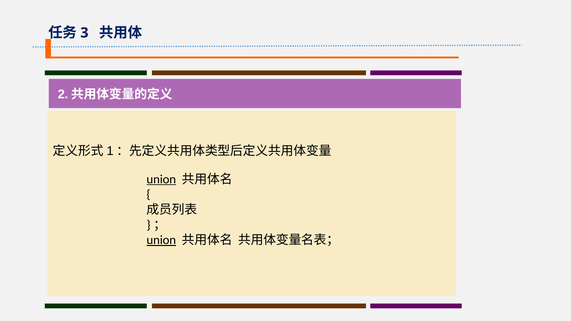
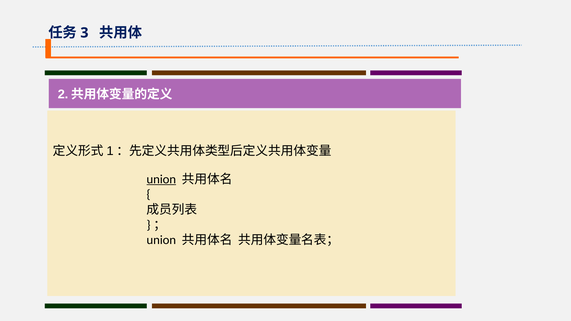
union at (161, 240) underline: present -> none
